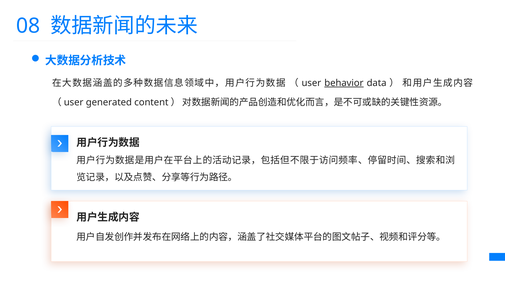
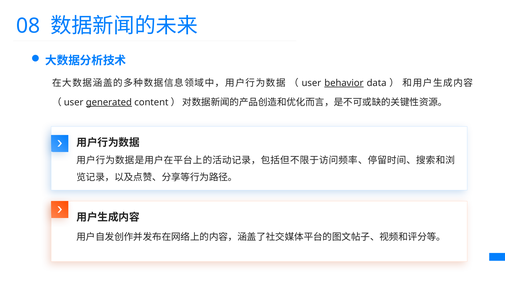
generated underline: none -> present
